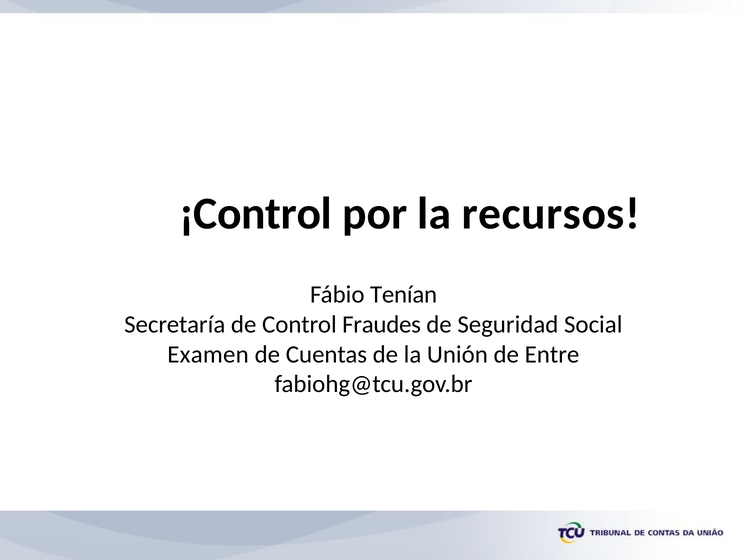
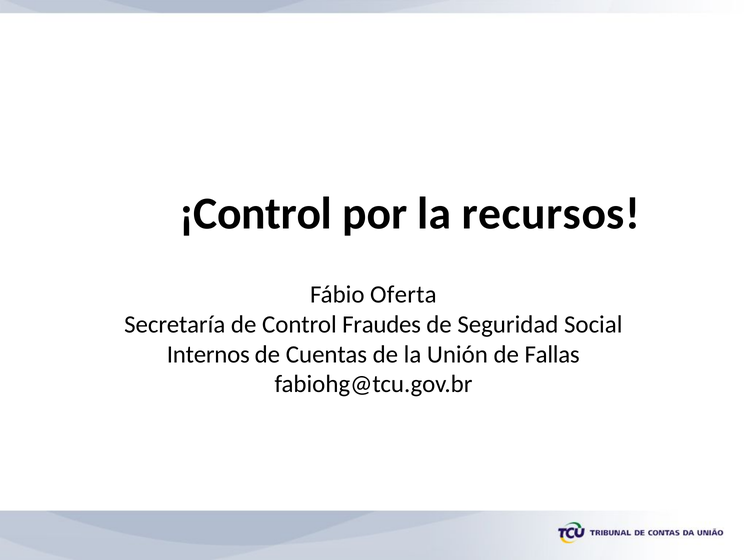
Tenían: Tenían -> Oferta
Examen: Examen -> Internos
Entre: Entre -> Fallas
